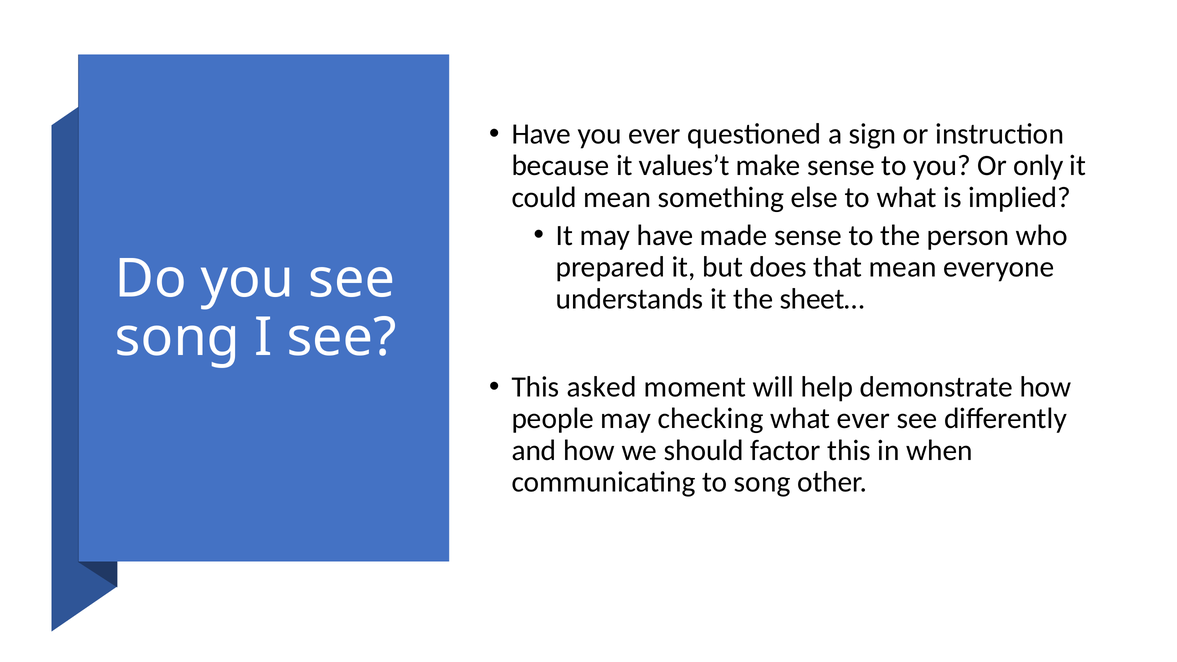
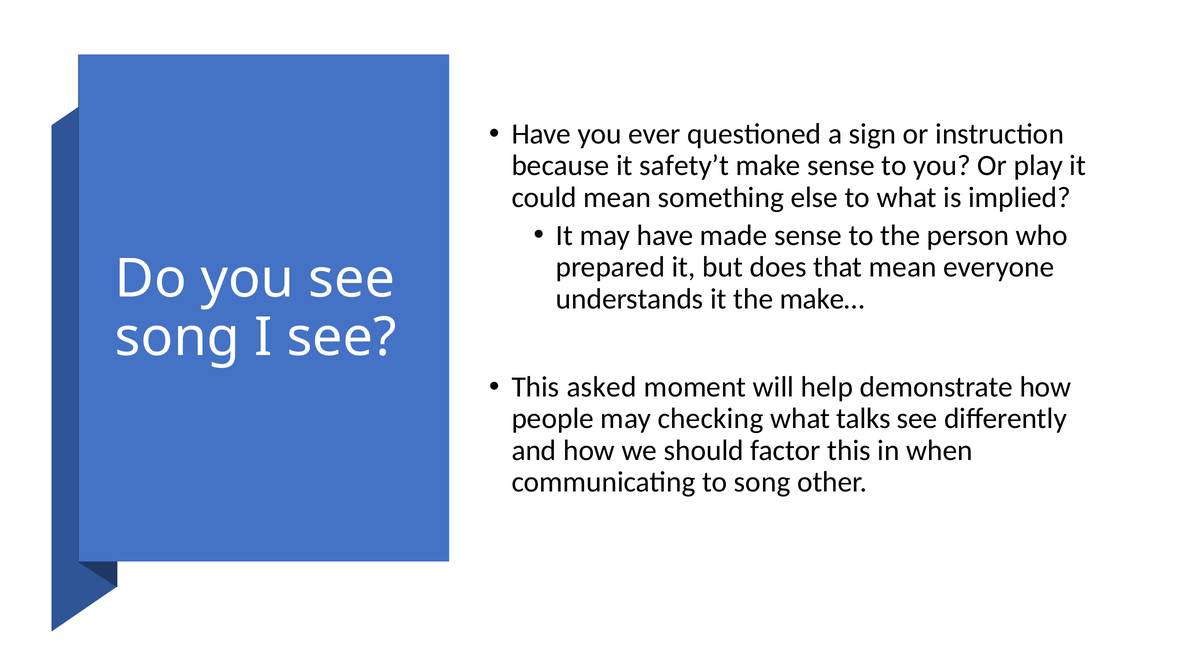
values’t: values’t -> safety’t
only: only -> play
sheet…: sheet… -> make…
what ever: ever -> talks
